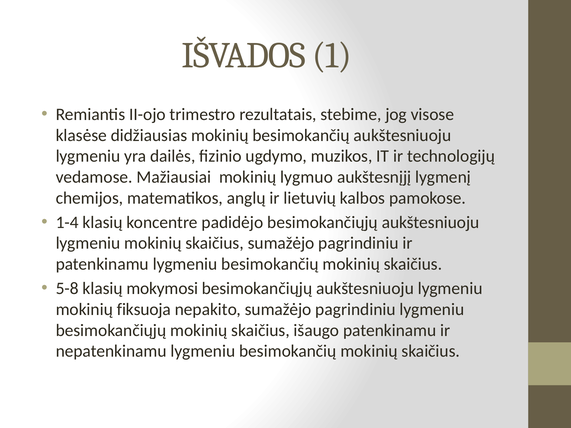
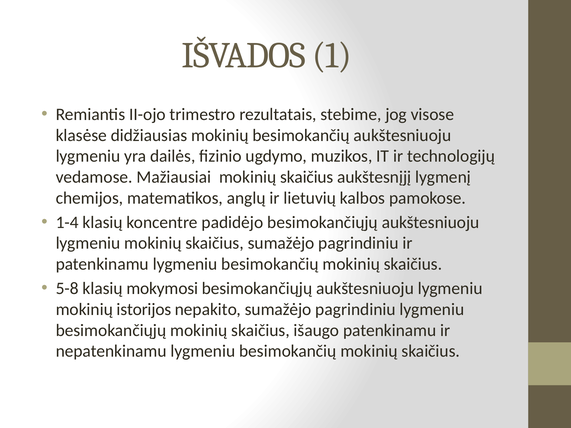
Mažiausiai mokinių lygmuo: lygmuo -> skaičius
fiksuoja: fiksuoja -> istorijos
